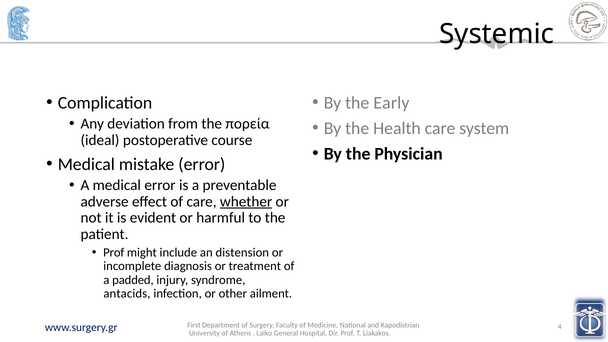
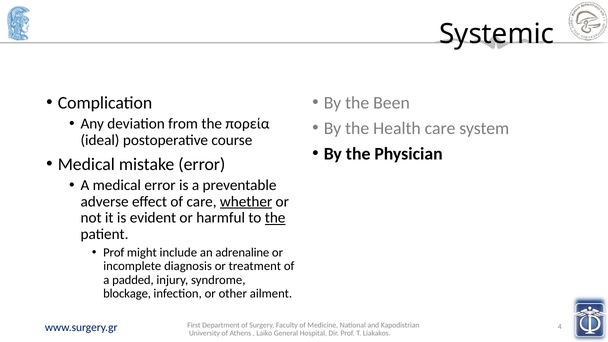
Early: Early -> Been
the at (275, 218) underline: none -> present
distension: distension -> adrenaline
antacids: antacids -> blockage
